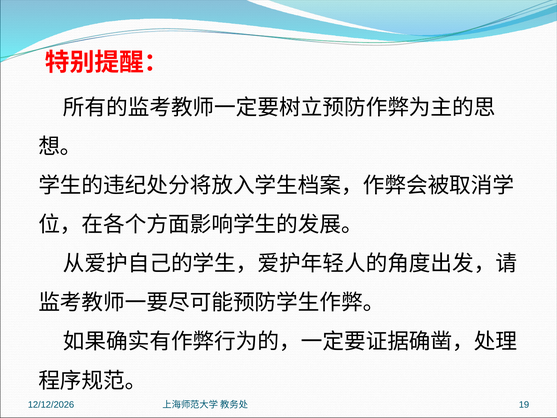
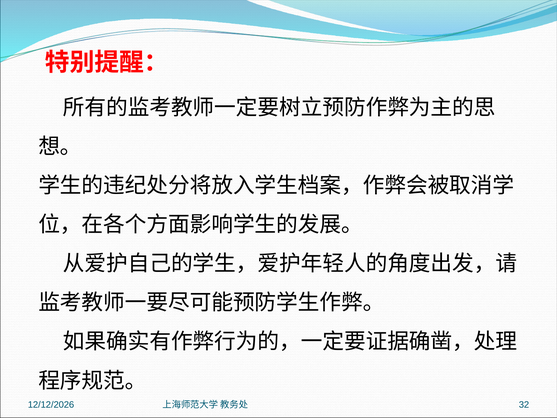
19: 19 -> 32
